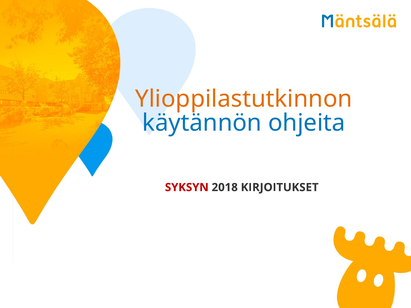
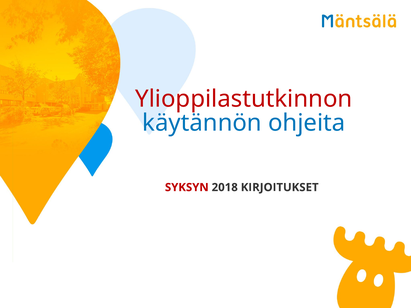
Ylioppilastutkinnon colour: orange -> red
